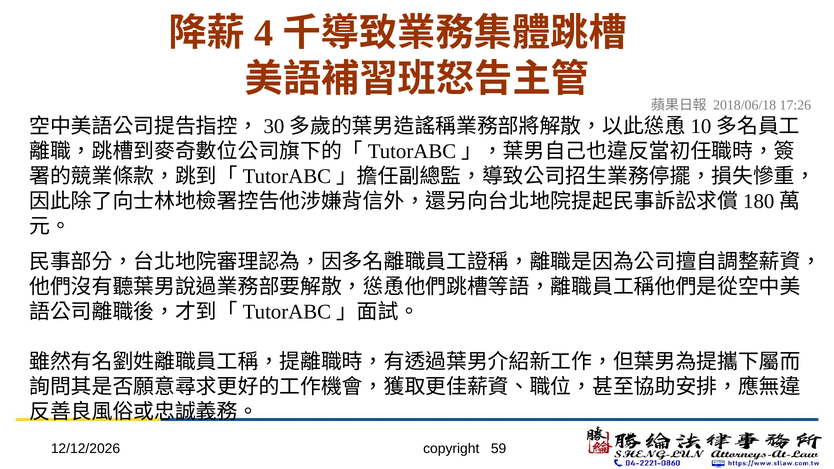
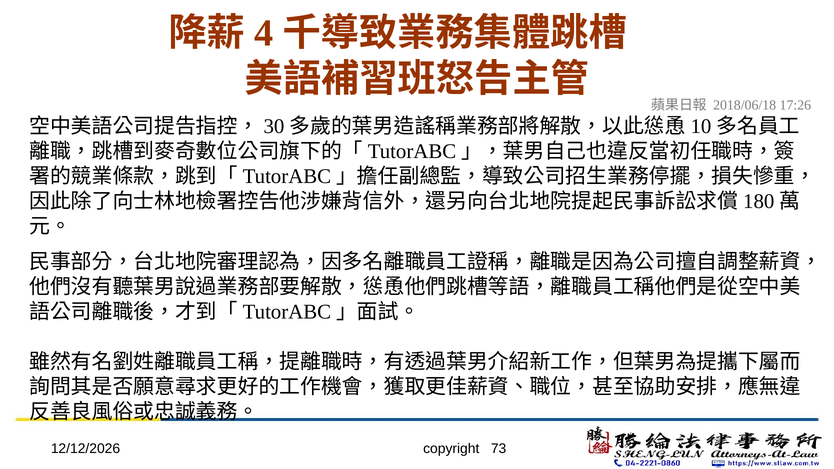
59: 59 -> 73
